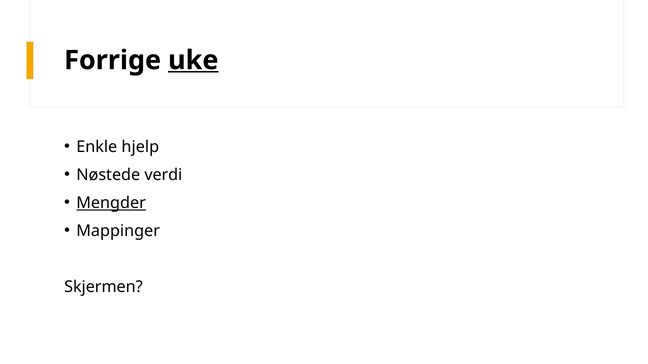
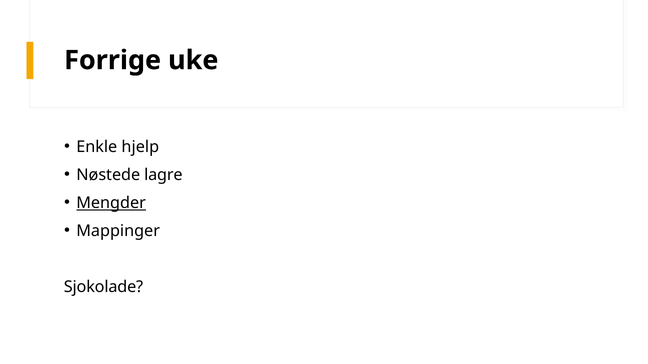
uke underline: present -> none
verdi: verdi -> lagre
Skjermen: Skjermen -> Sjokolade
